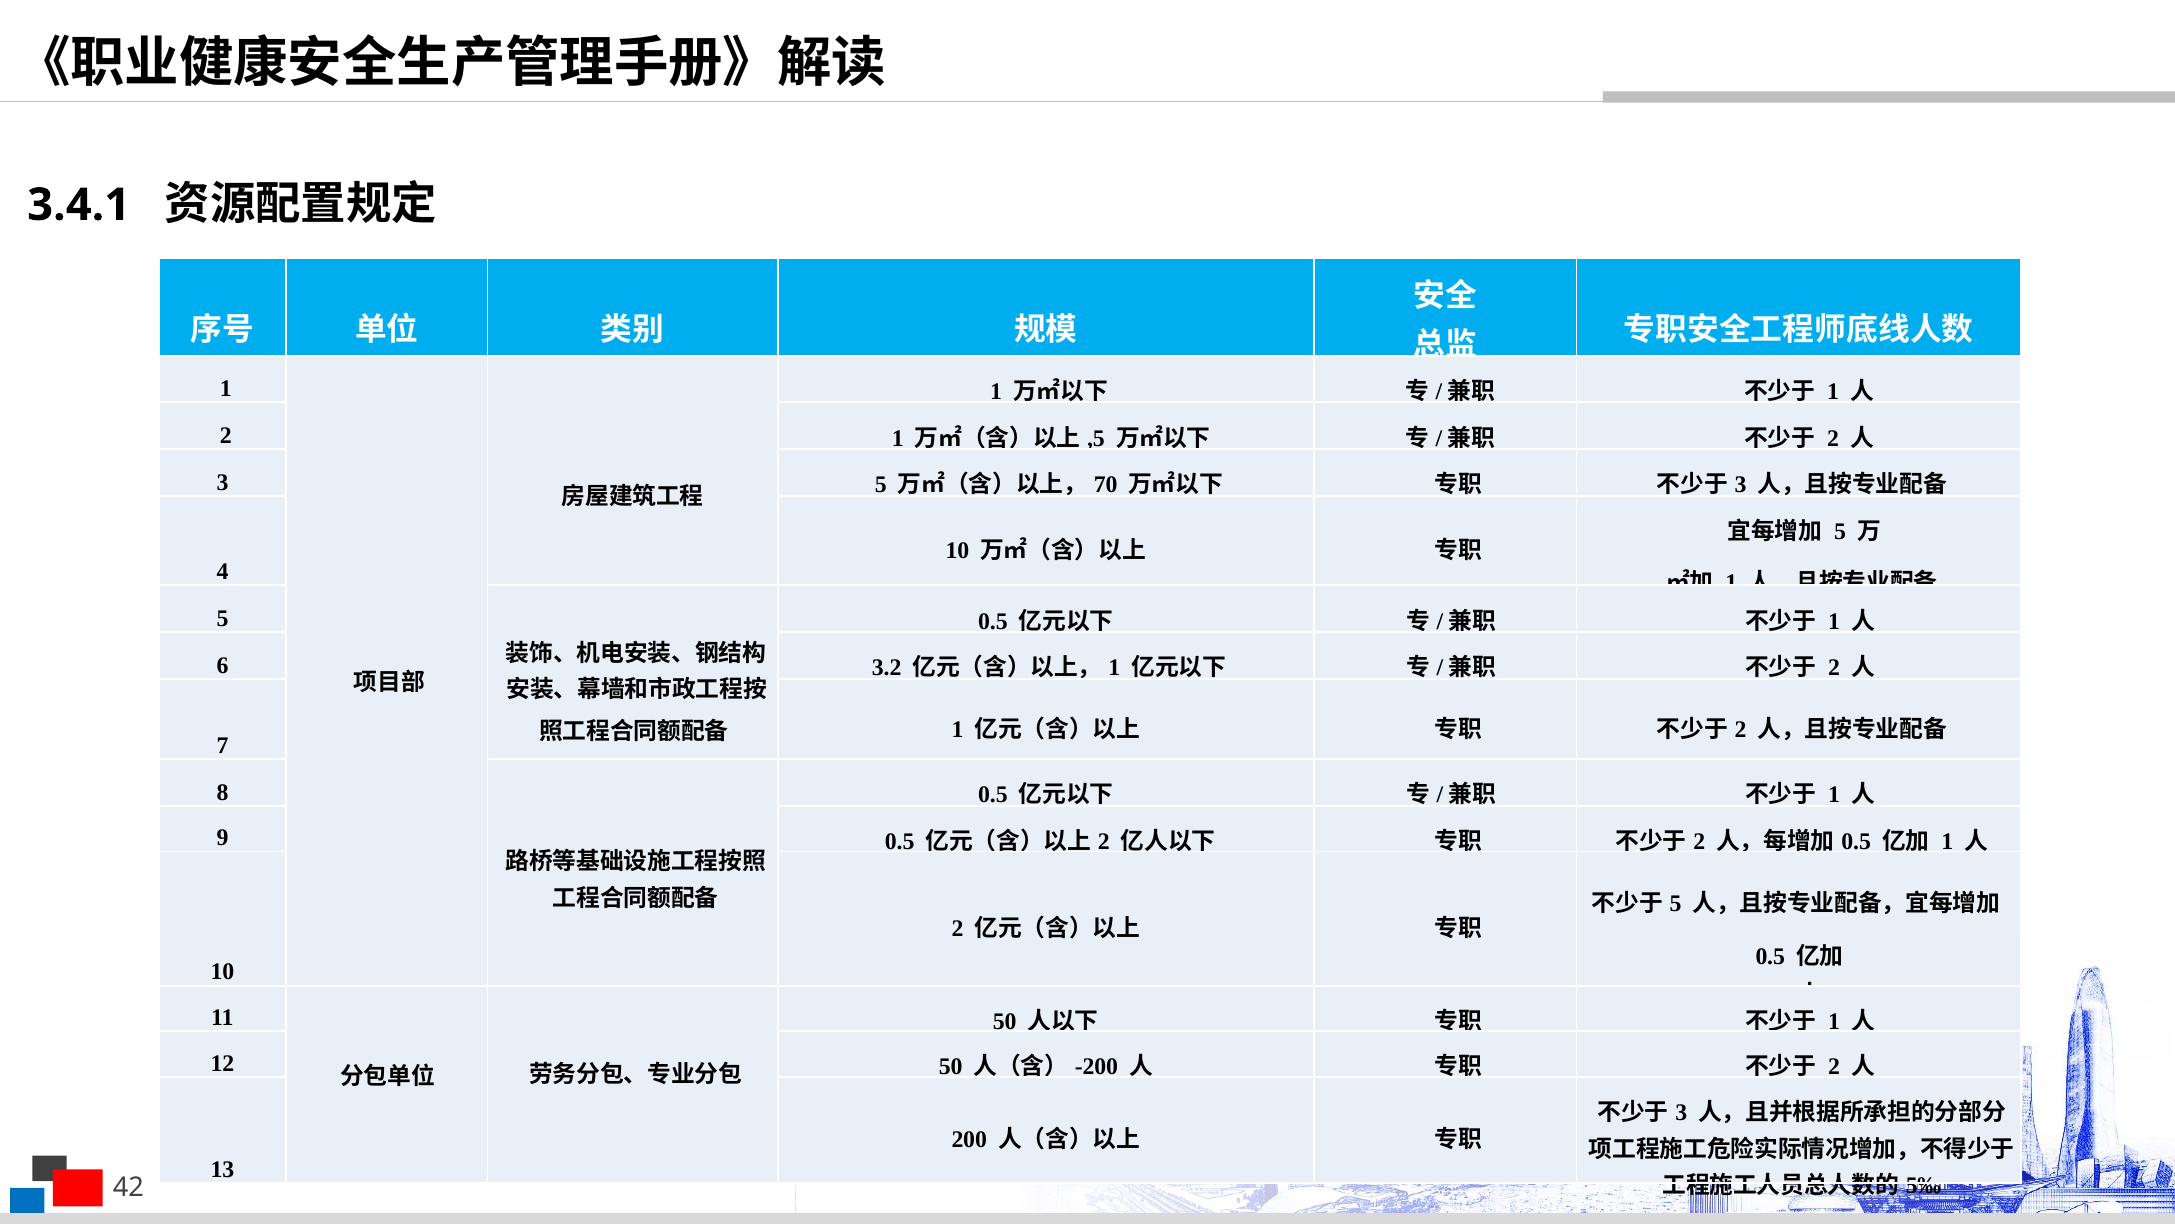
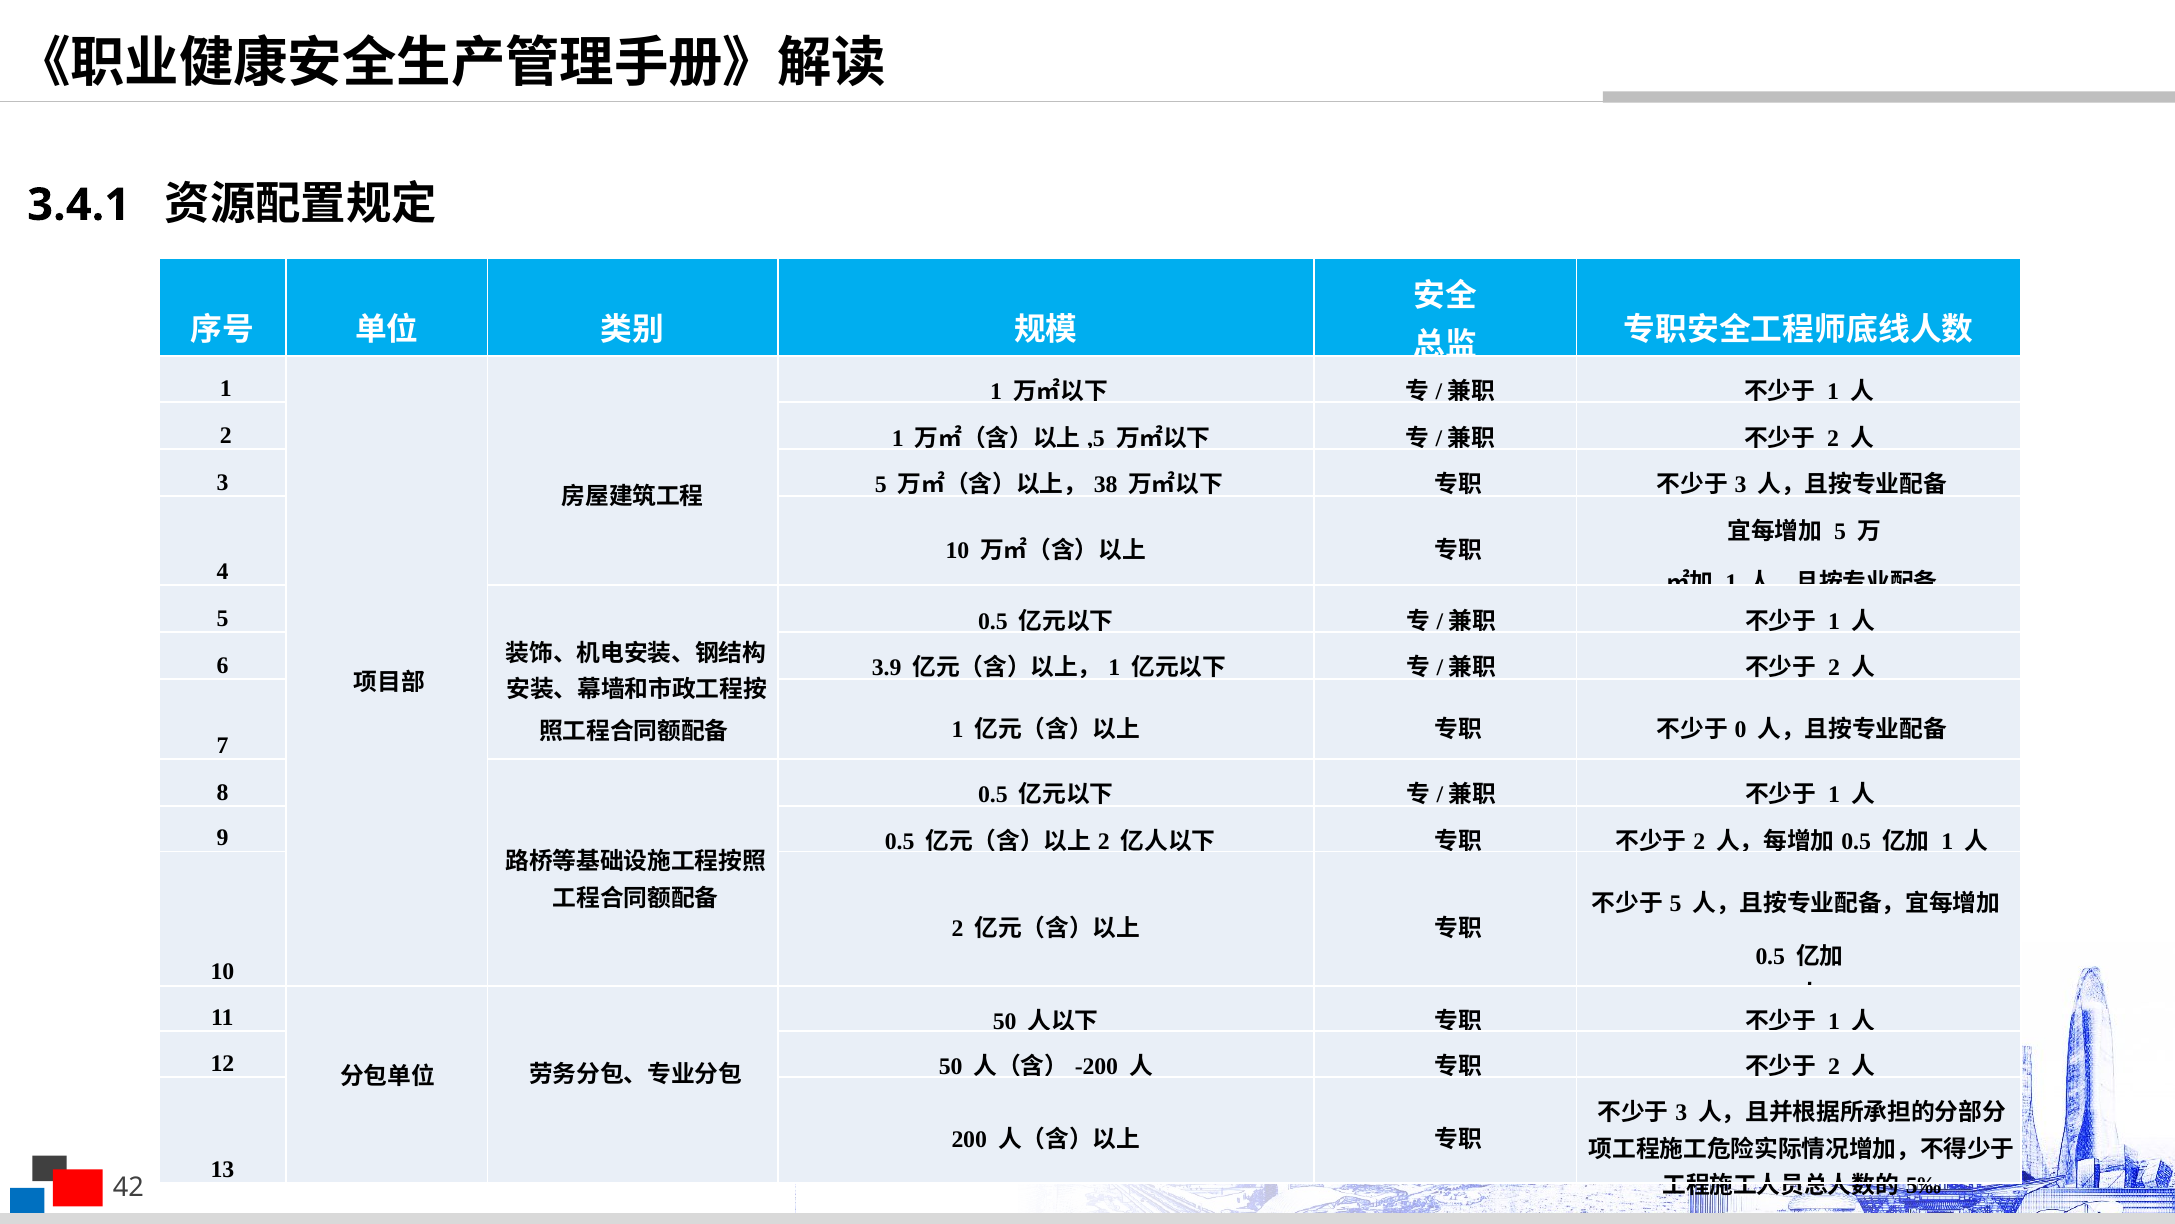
70: 70 -> 38
3.2: 3.2 -> 3.9
2 at (1741, 729): 2 -> 0
